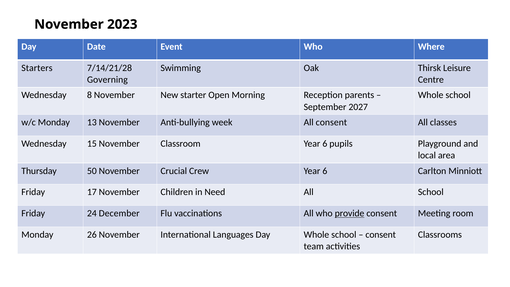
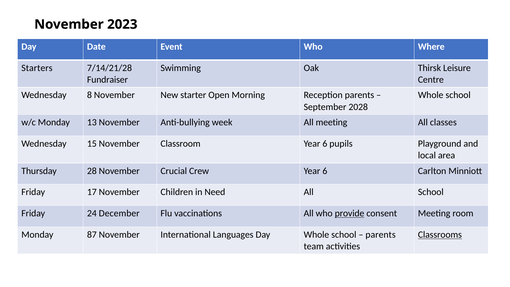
Governing: Governing -> Fundraiser
2027: 2027 -> 2028
All consent: consent -> meeting
50: 50 -> 28
26: 26 -> 87
consent at (381, 235): consent -> parents
Classrooms underline: none -> present
